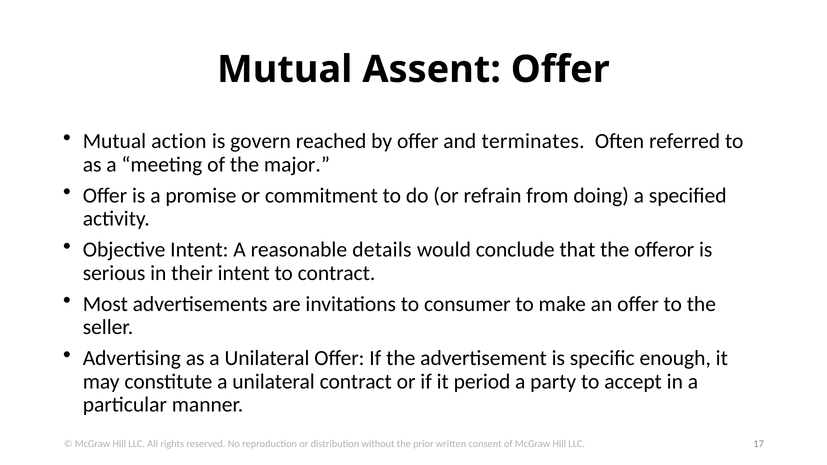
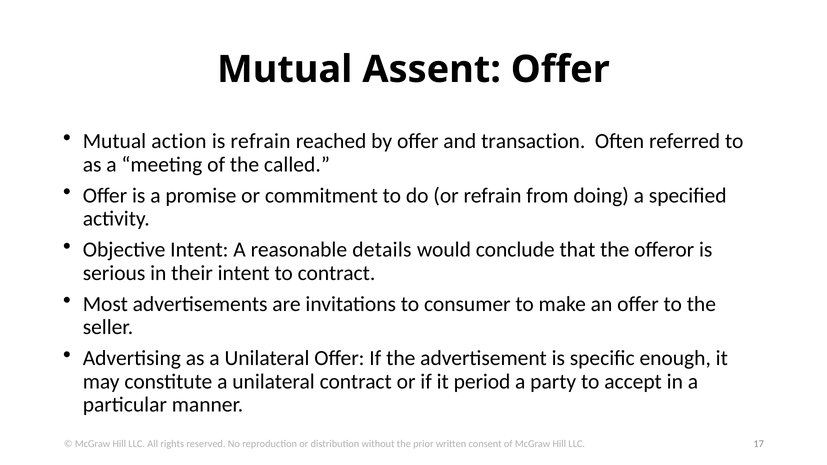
is govern: govern -> refrain
terminates: terminates -> transaction
major: major -> called
